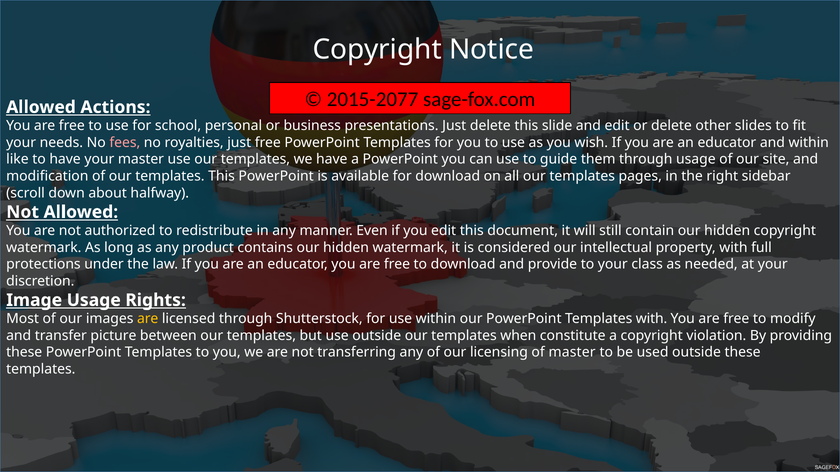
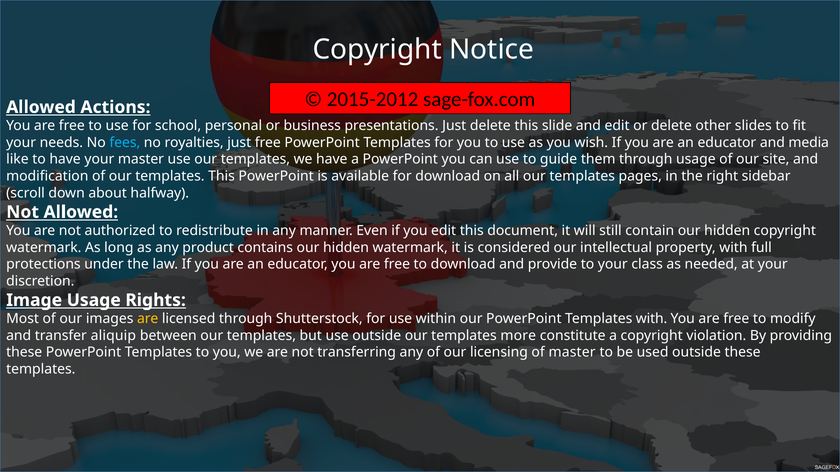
2015-2077: 2015-2077 -> 2015-2012
fees colour: pink -> light blue
and within: within -> media
picture: picture -> aliquip
when: when -> more
